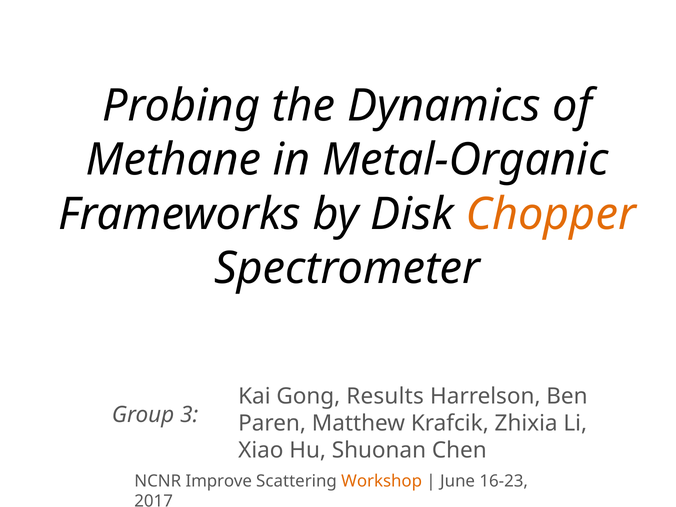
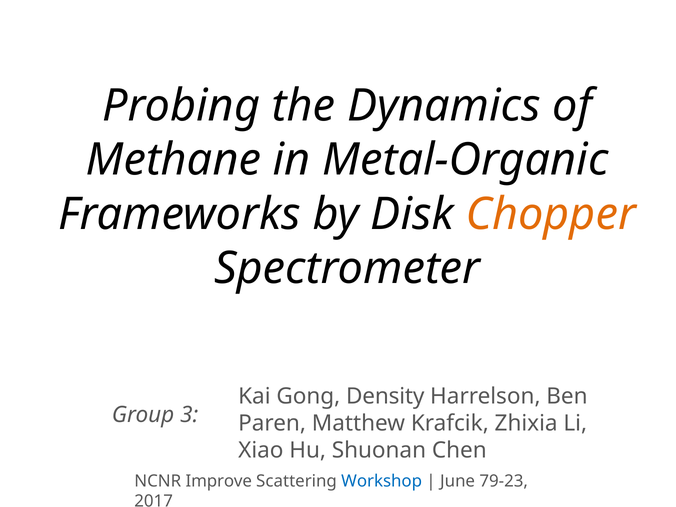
Results: Results -> Density
Workshop colour: orange -> blue
16-23: 16-23 -> 79-23
